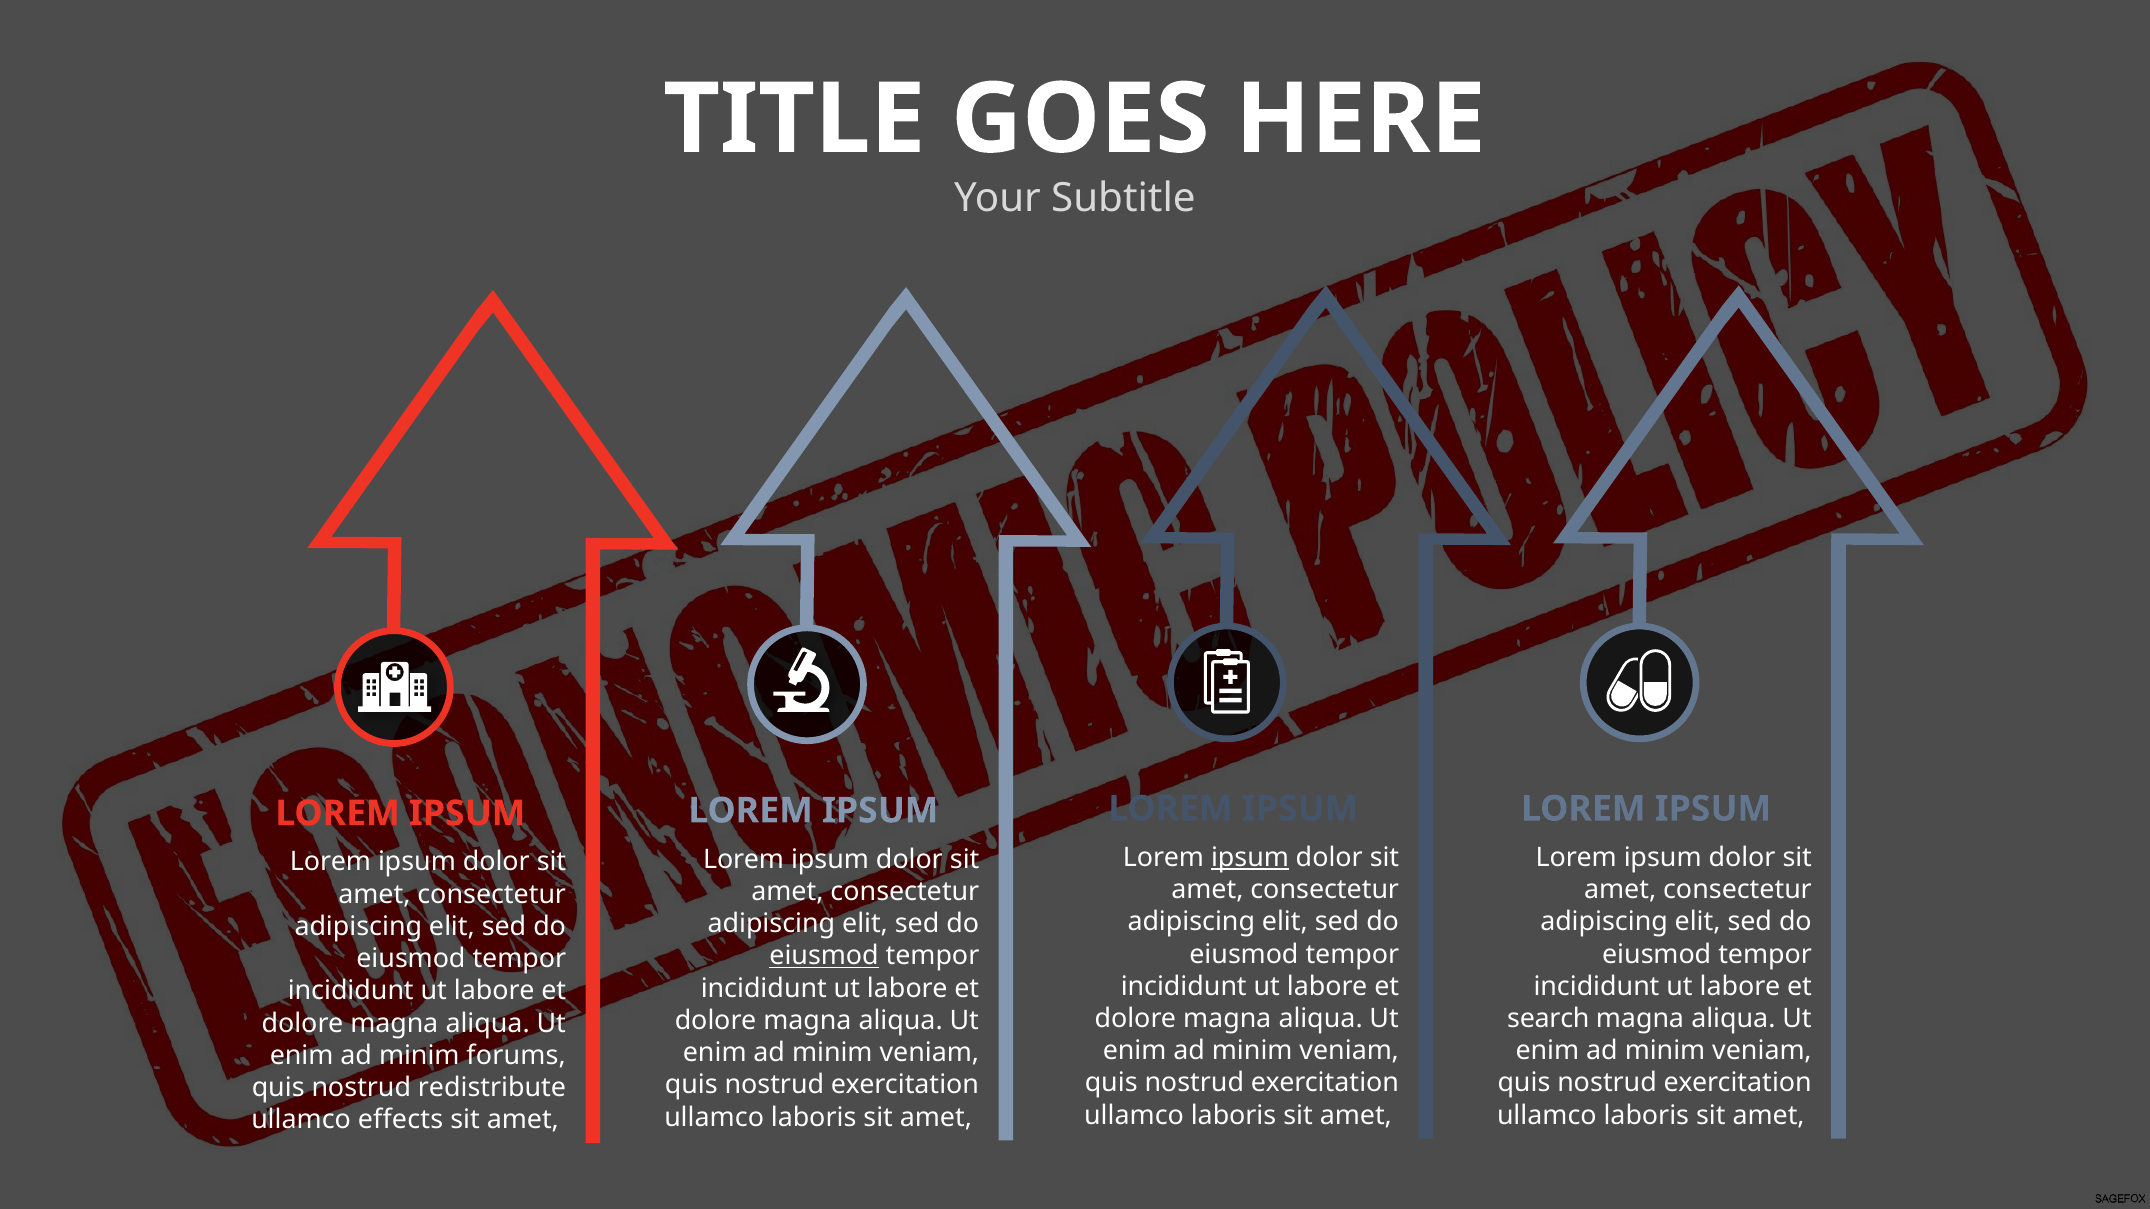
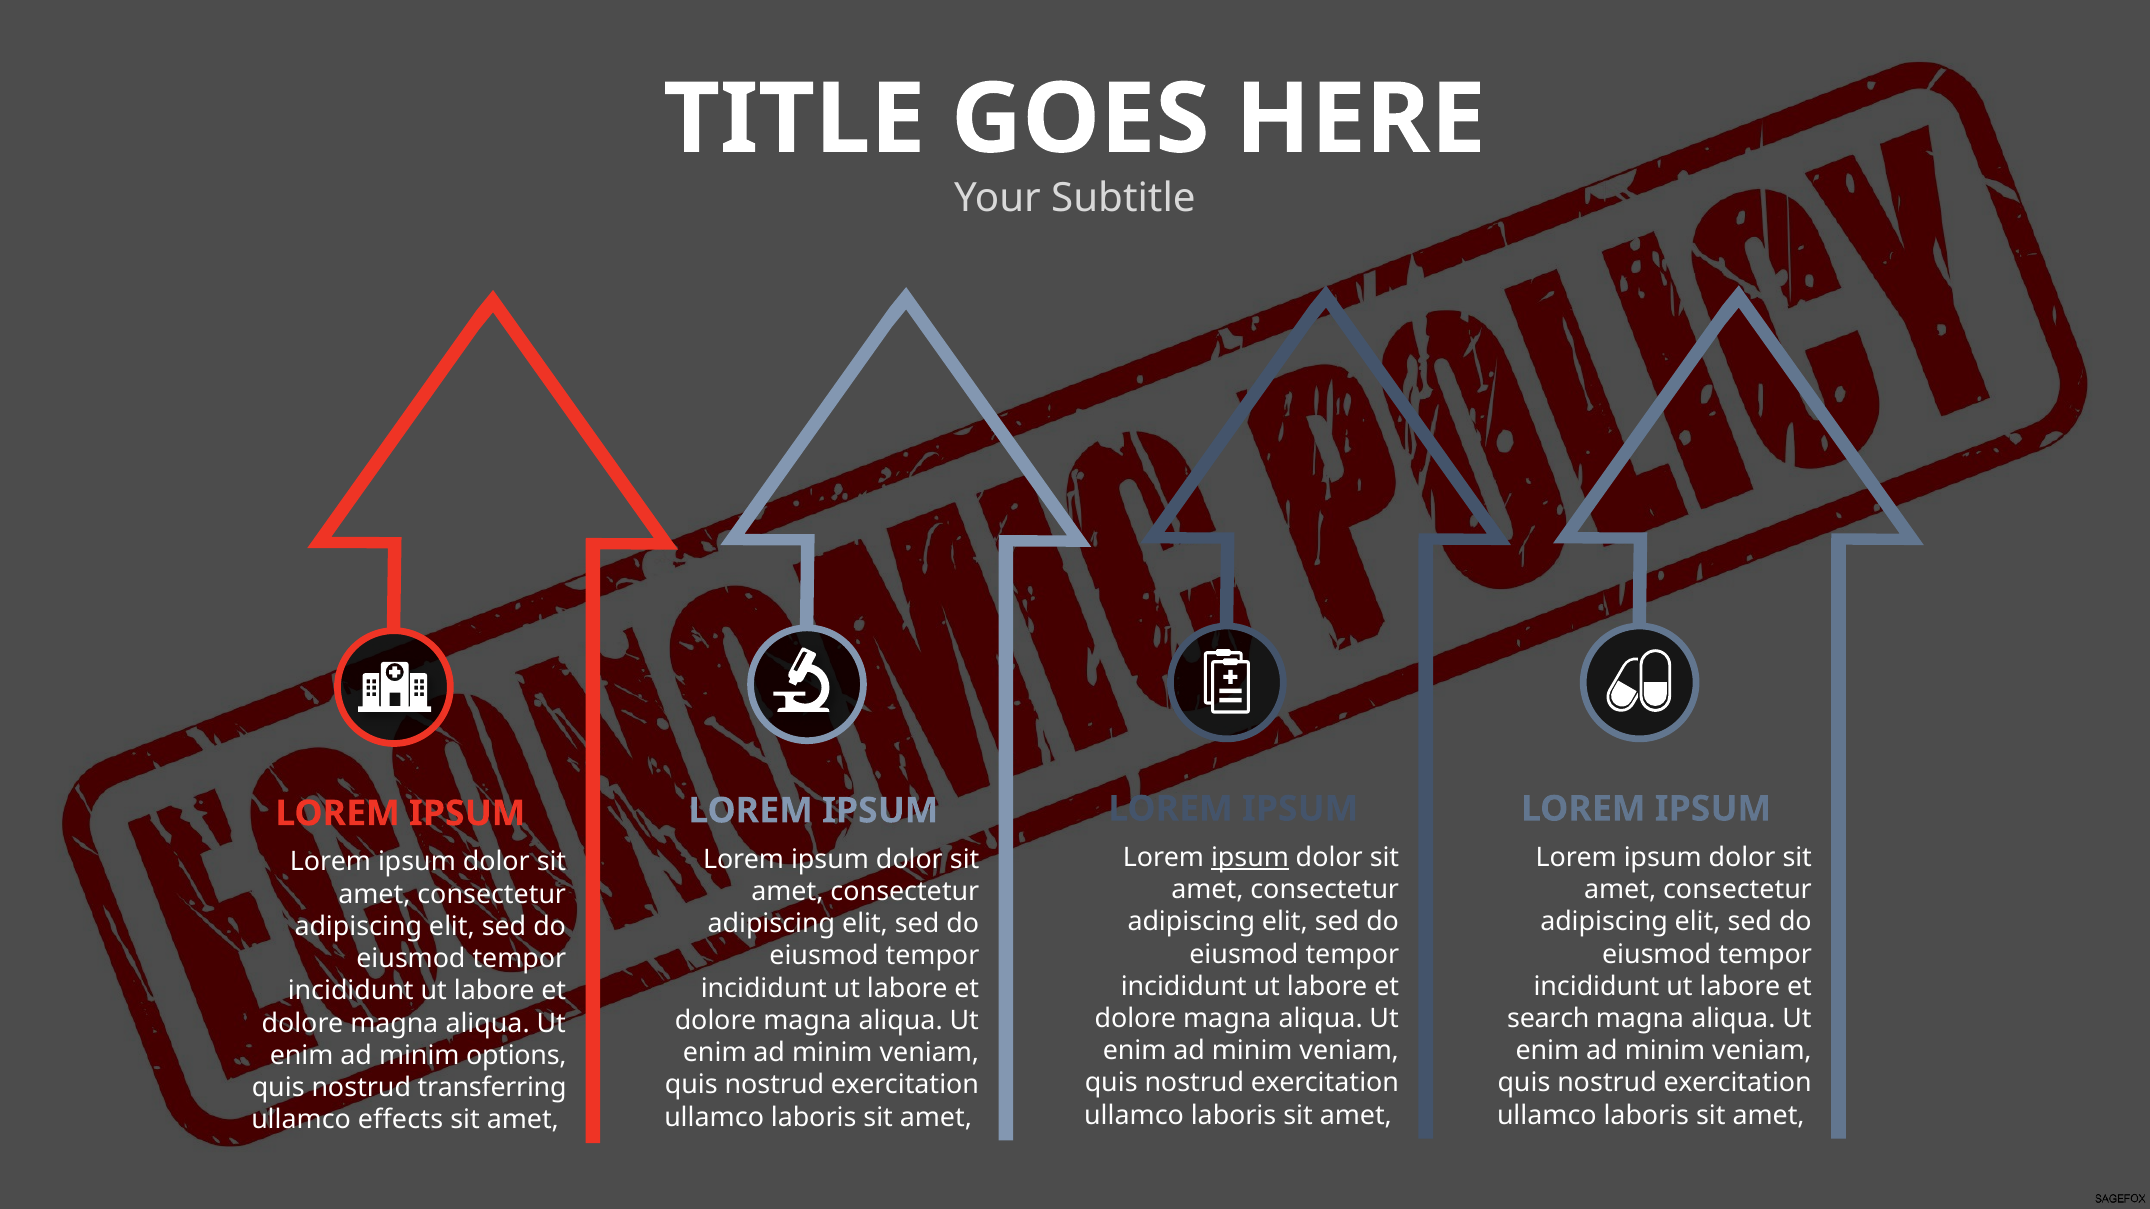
eiusmod at (824, 956) underline: present -> none
forums: forums -> options
redistribute: redistribute -> transferring
